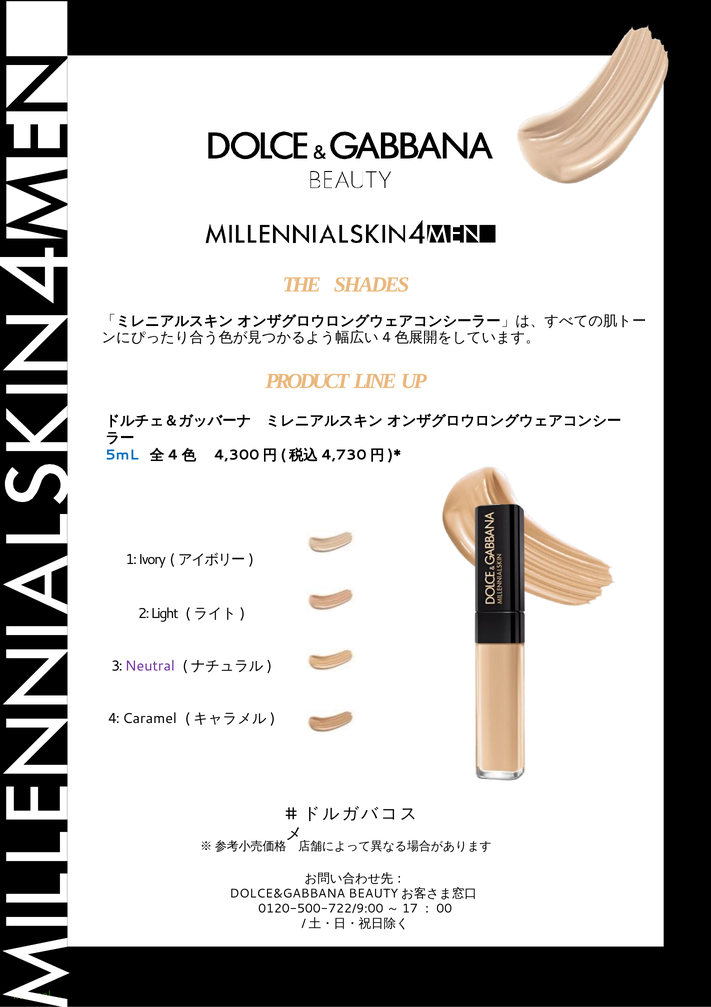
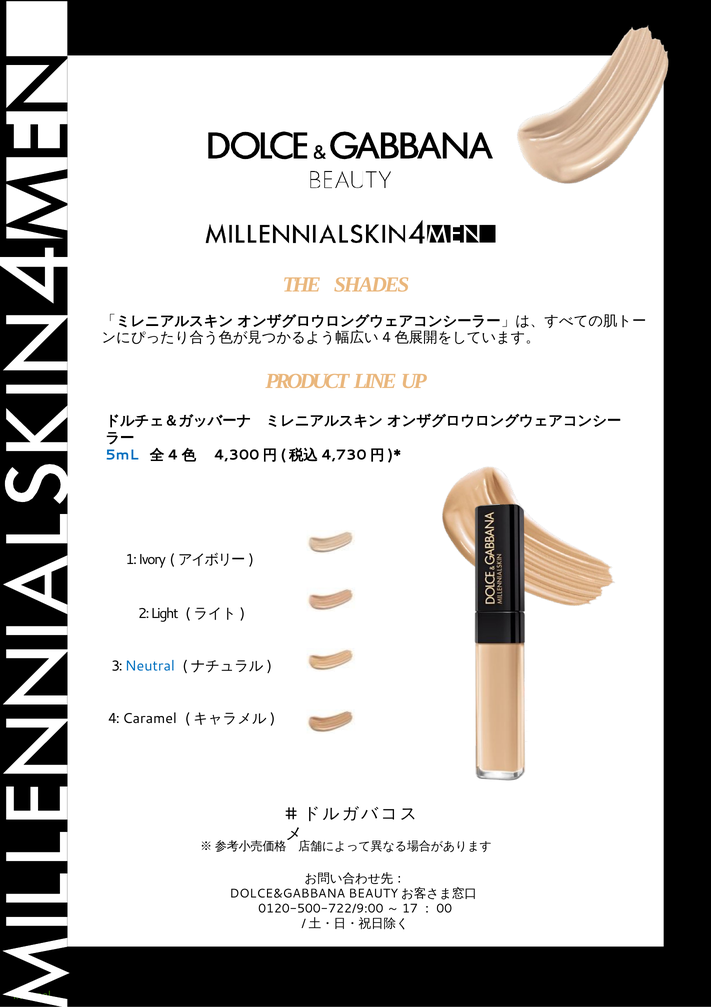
Neutral colour: purple -> blue
